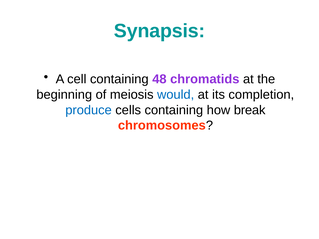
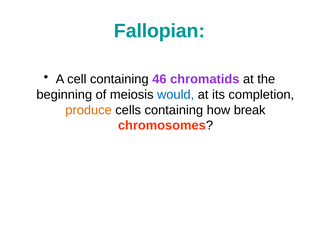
Synapsis: Synapsis -> Fallopian
48: 48 -> 46
produce colour: blue -> orange
